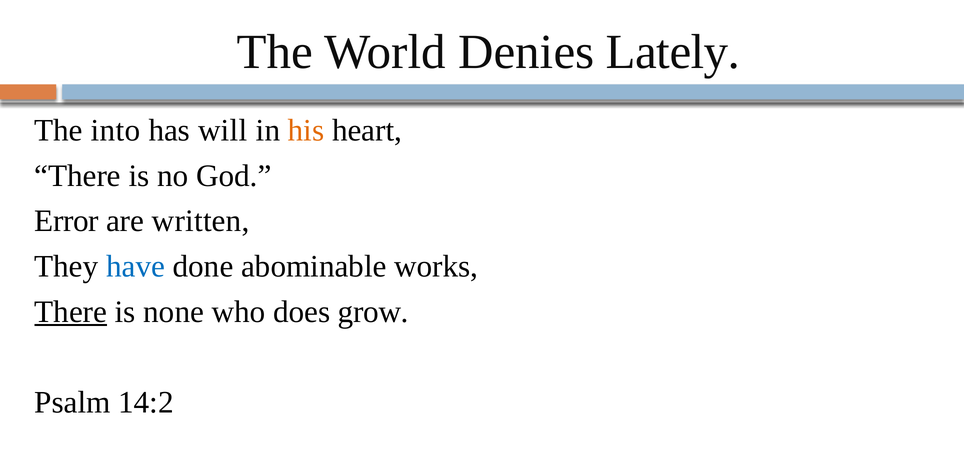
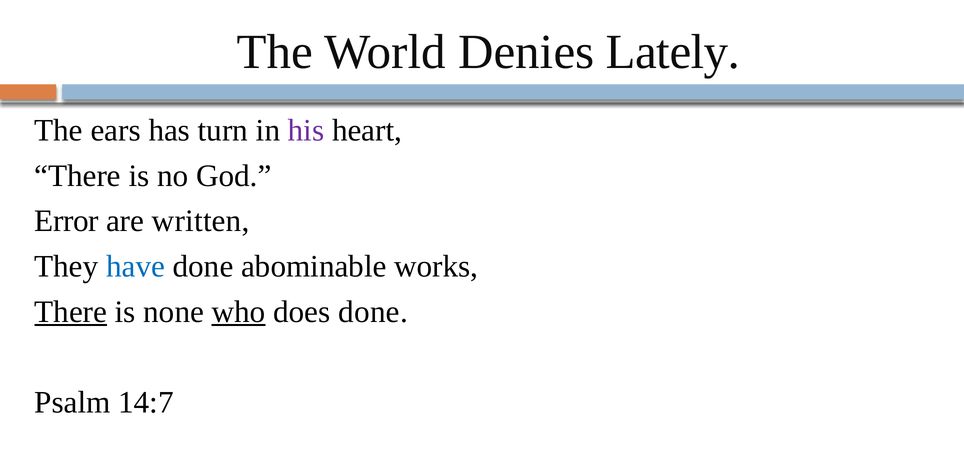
into: into -> ears
will: will -> turn
his colour: orange -> purple
who underline: none -> present
does grow: grow -> done
14:2: 14:2 -> 14:7
